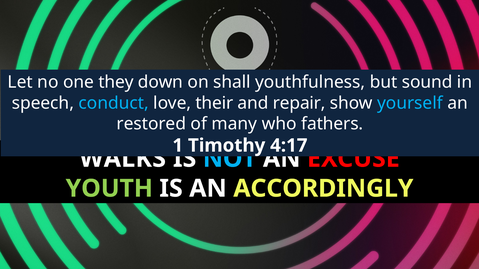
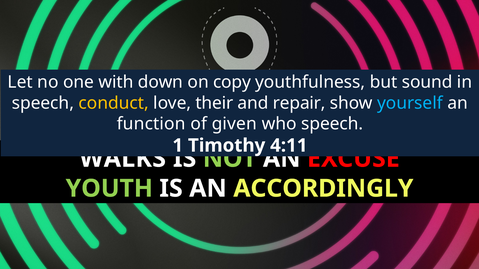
they: they -> with
shall: shall -> copy
conduct colour: light blue -> yellow
restored: restored -> function
many: many -> given
who fathers: fathers -> speech
4:17: 4:17 -> 4:11
NOT colour: light blue -> light green
